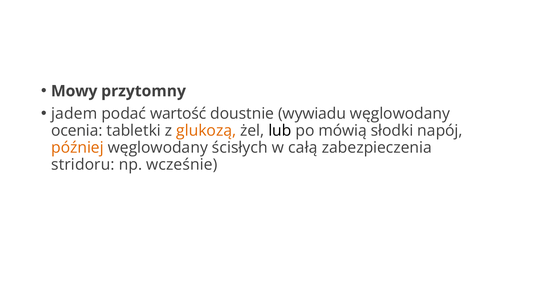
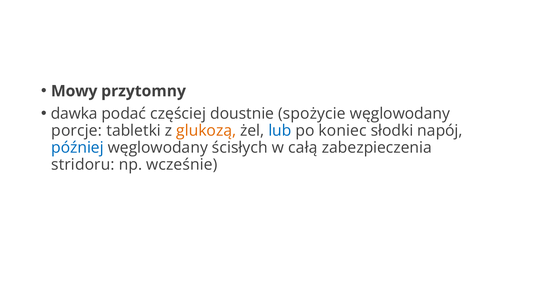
jadem: jadem -> dawka
wartość: wartość -> częściej
wywiadu: wywiadu -> spożycie
ocenia: ocenia -> porcje
lub colour: black -> blue
mówią: mówią -> koniec
później colour: orange -> blue
